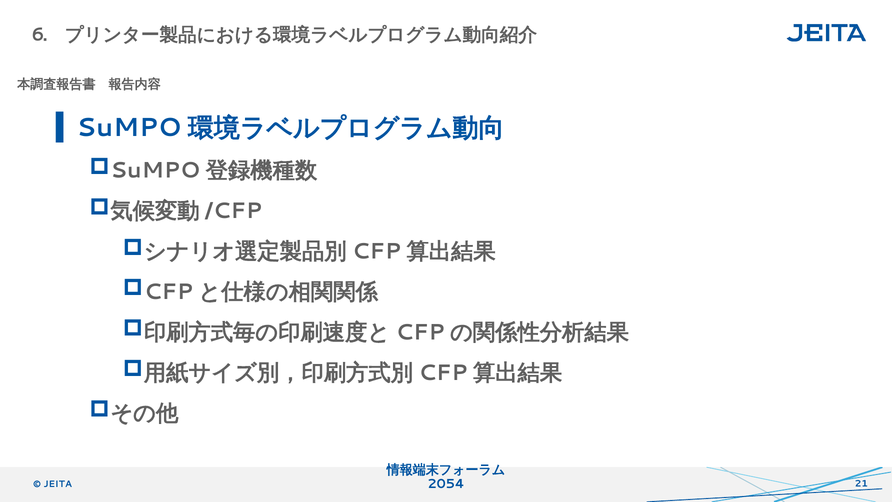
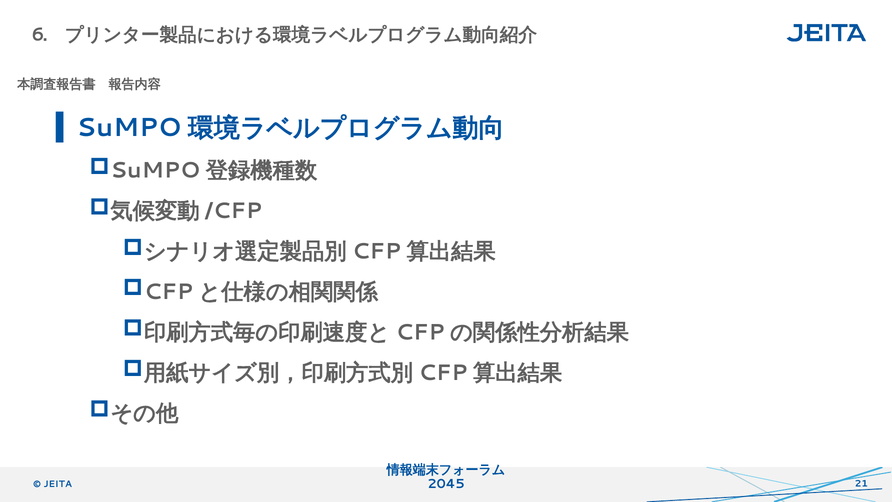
2054: 2054 -> 2045
